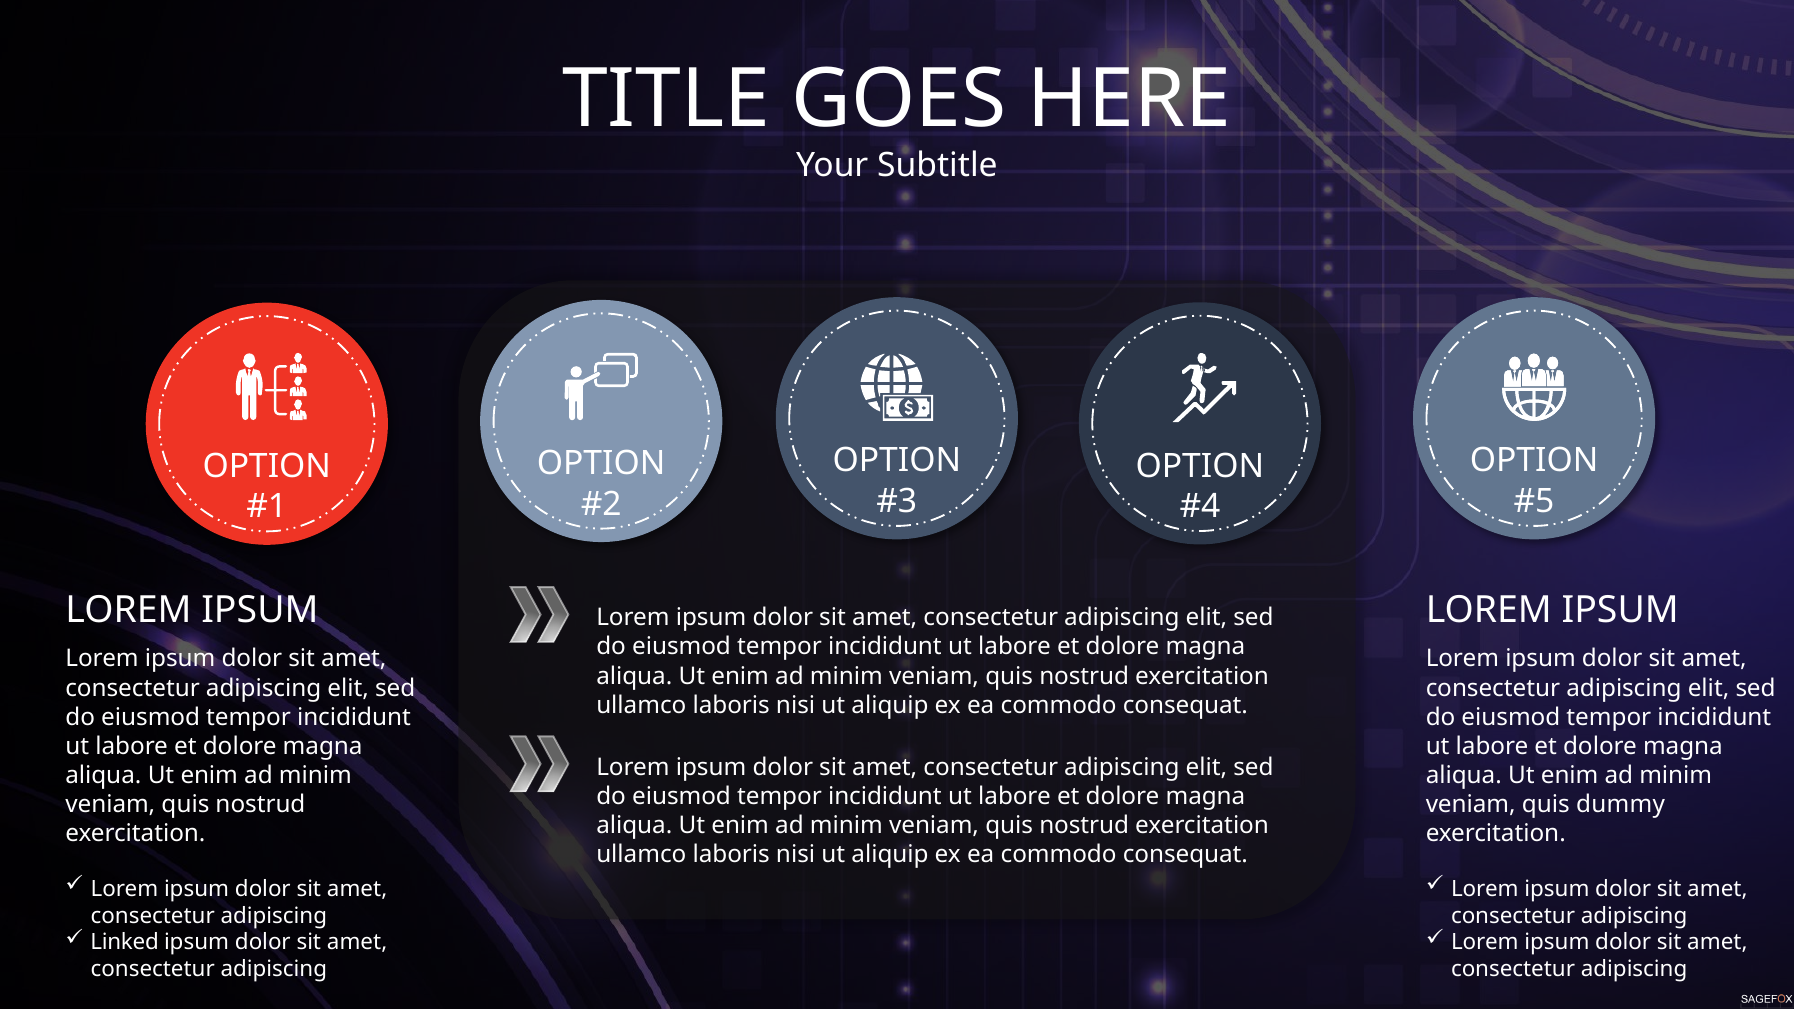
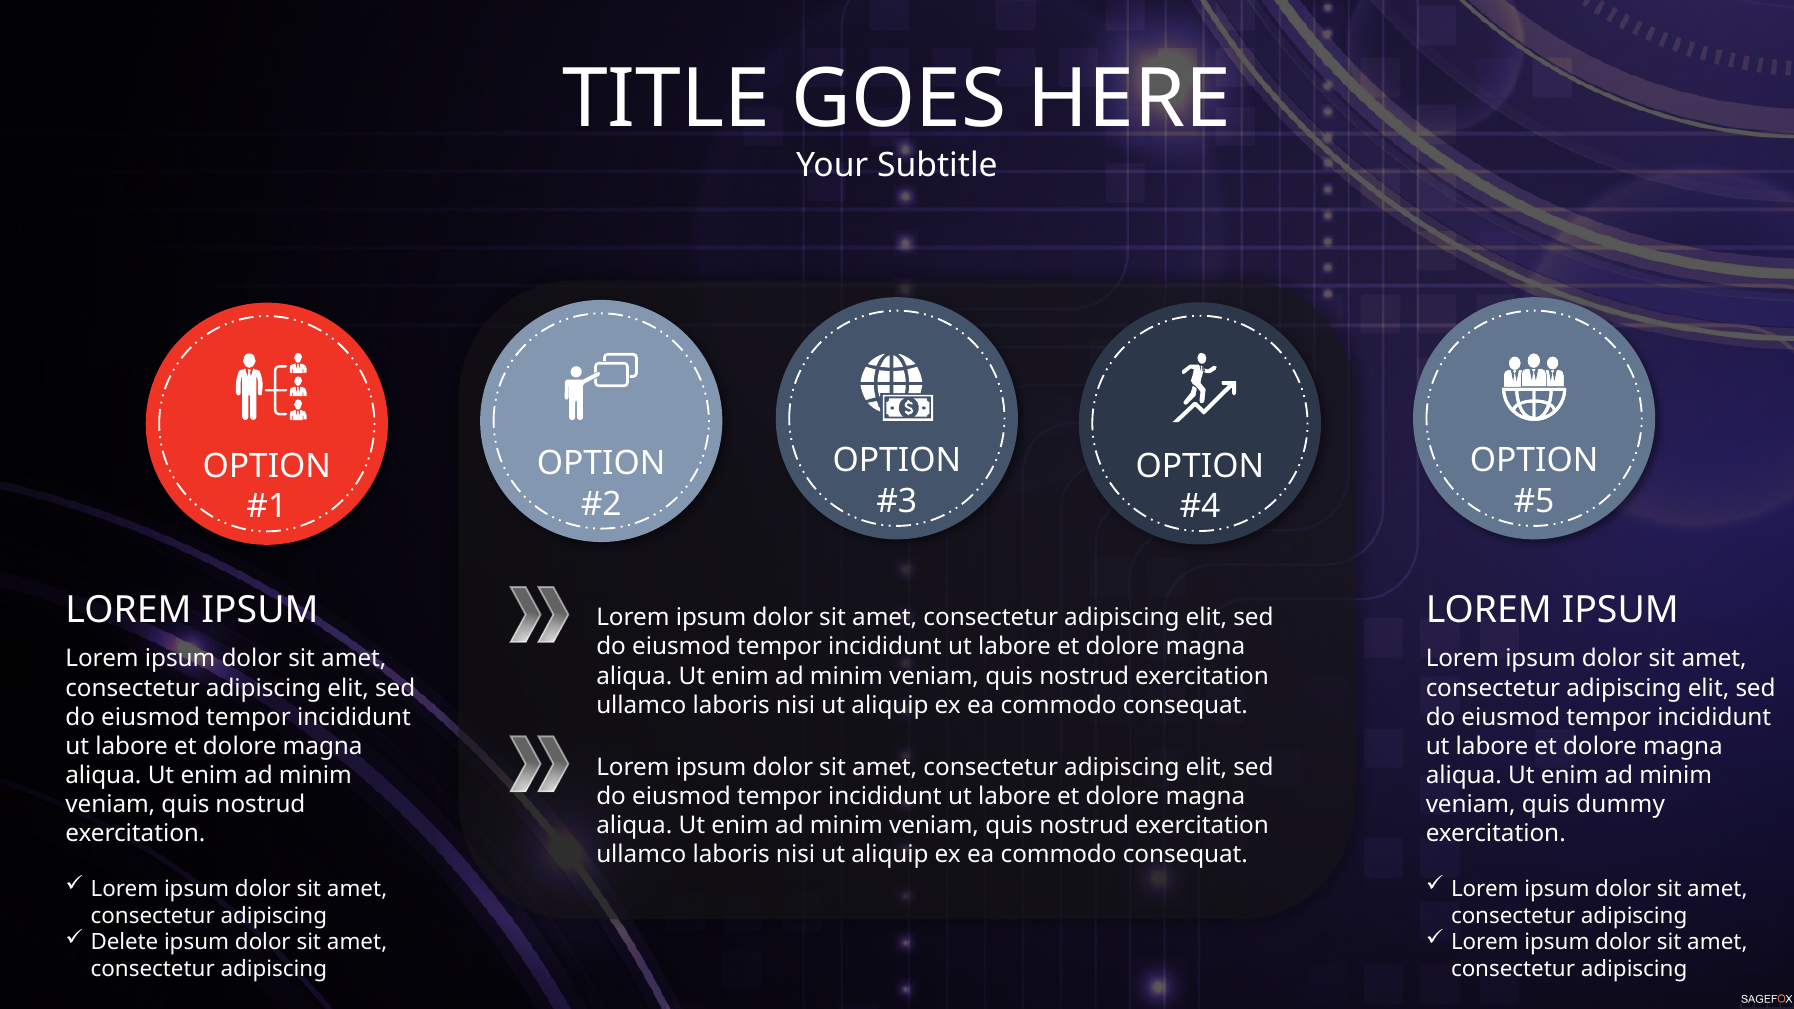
Linked: Linked -> Delete
